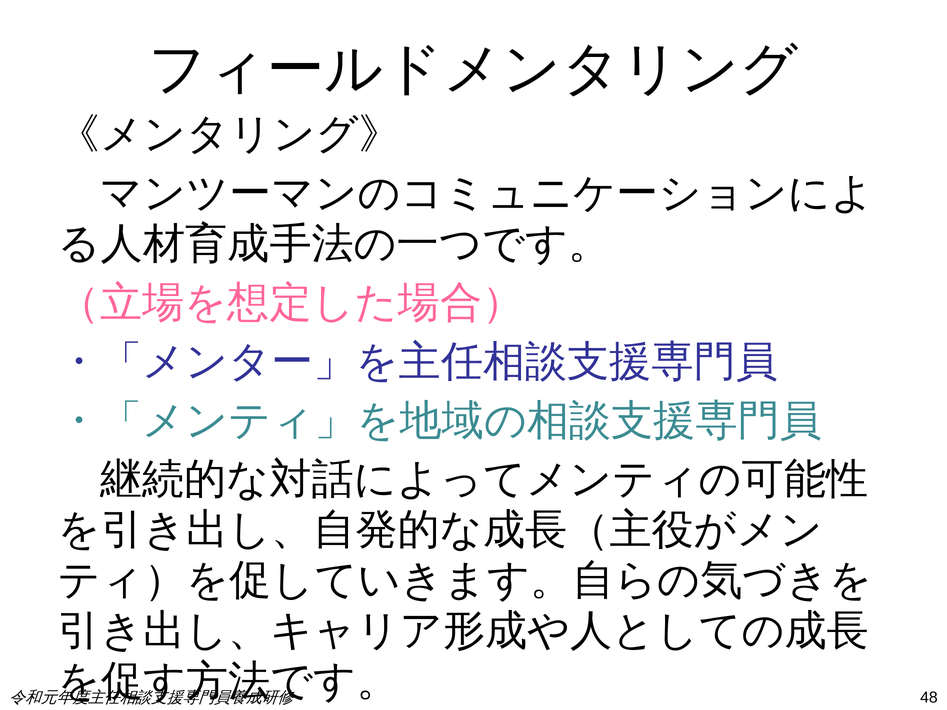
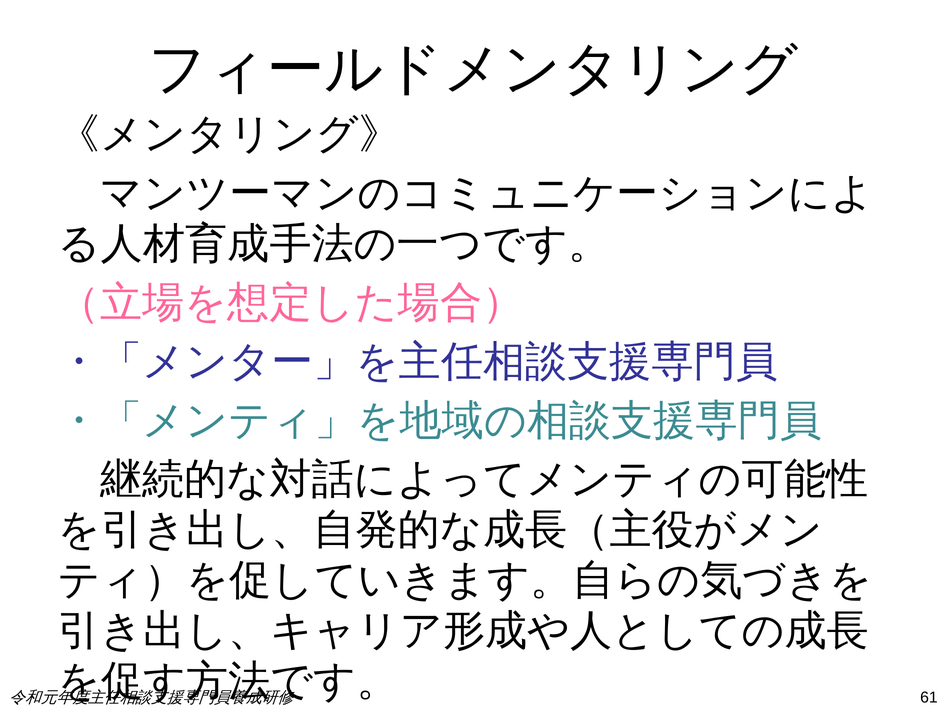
48: 48 -> 61
